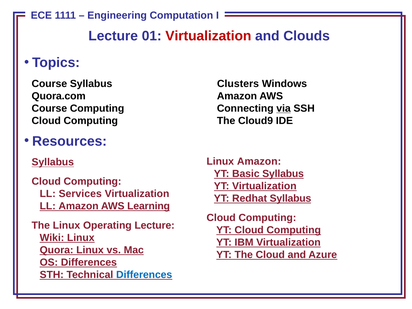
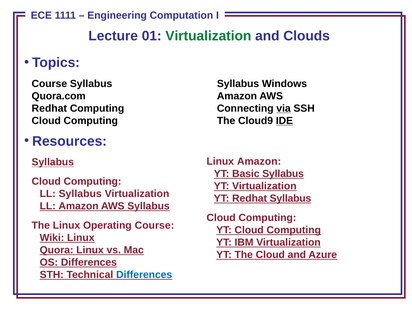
Virtualization at (208, 36) colour: red -> green
Syllabus Clusters: Clusters -> Syllabus
Course at (49, 108): Course -> Redhat
IDE underline: none -> present
LL Services: Services -> Syllabus
AWS Learning: Learning -> Syllabus
Operating Lecture: Lecture -> Course
